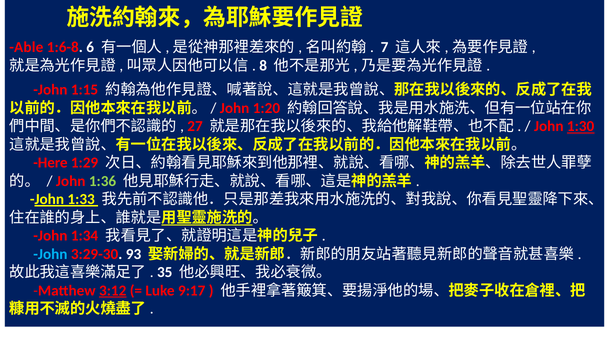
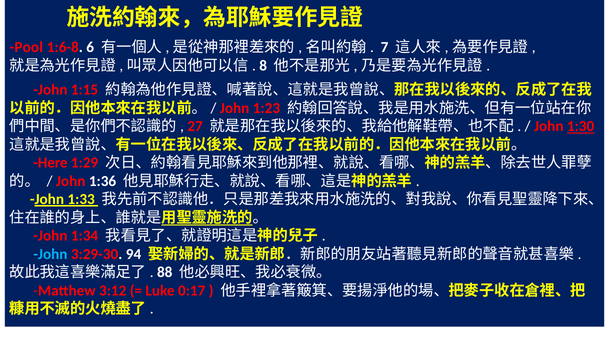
Able: Able -> Pool
1:20: 1:20 -> 1:23
1:36 colour: light green -> white
93: 93 -> 94
35: 35 -> 88
3:12 underline: present -> none
9:17: 9:17 -> 0:17
